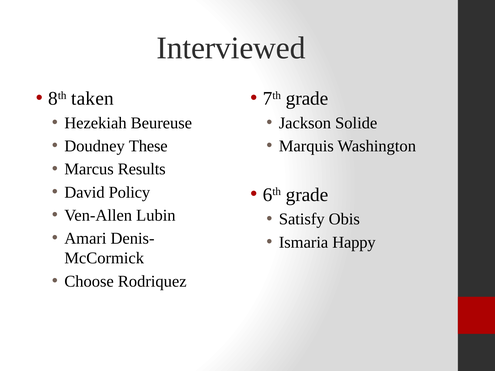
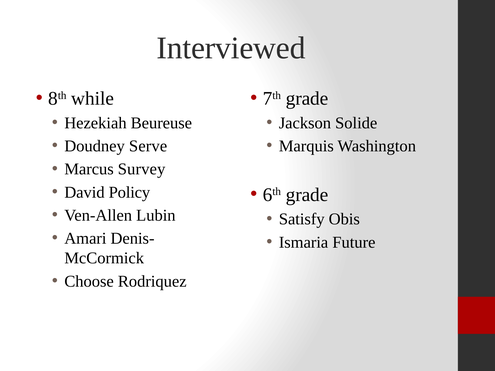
taken: taken -> while
These: These -> Serve
Results: Results -> Survey
Happy: Happy -> Future
